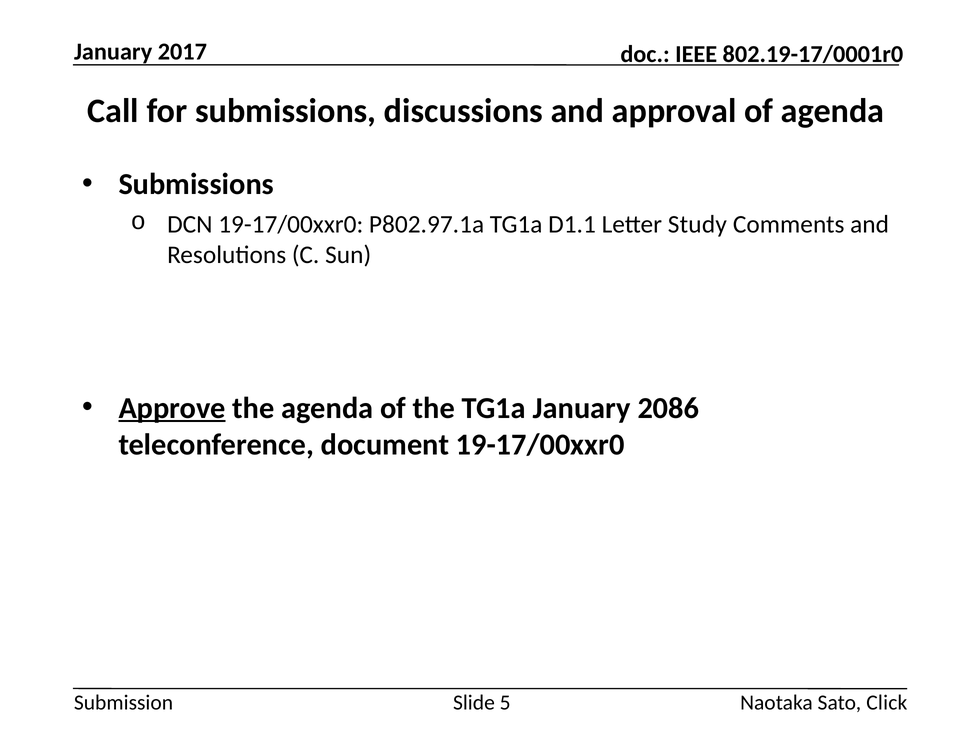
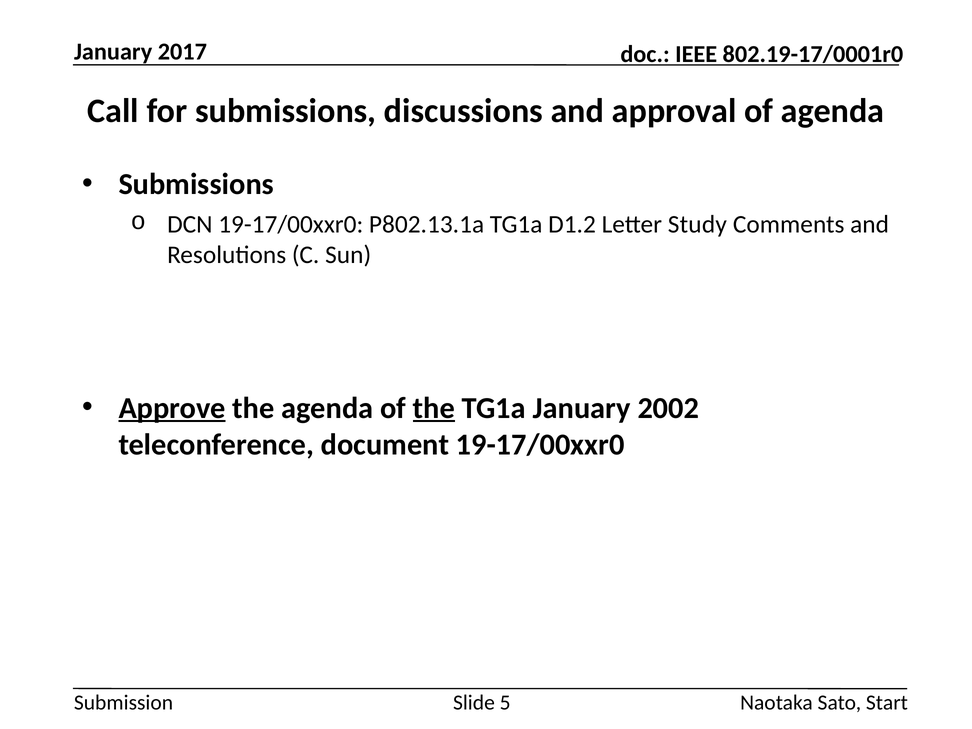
P802.97.1a: P802.97.1a -> P802.13.1a
D1.1: D1.1 -> D1.2
the at (434, 408) underline: none -> present
2086: 2086 -> 2002
Click: Click -> Start
